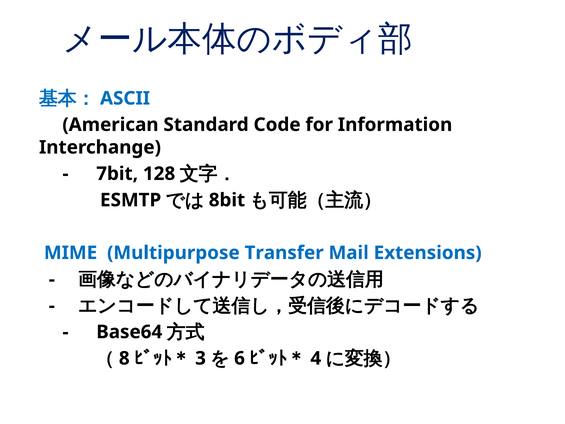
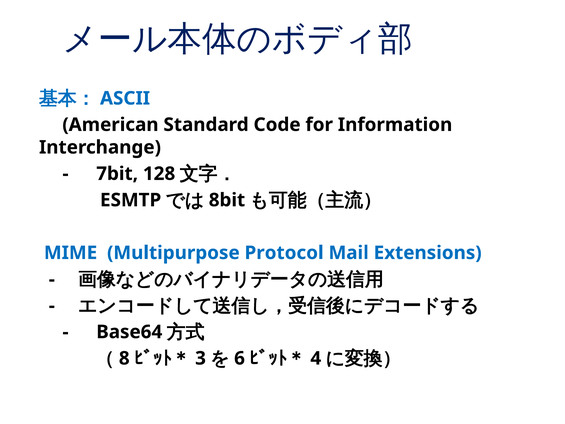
Transfer: Transfer -> Protocol
